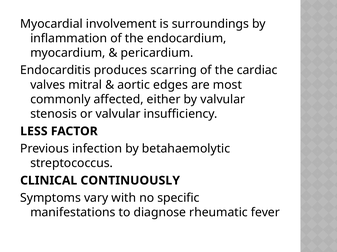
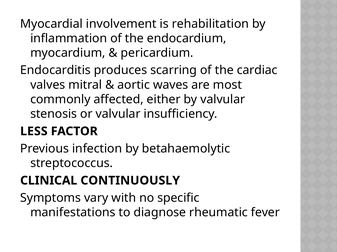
surroundings: surroundings -> rehabilitation
edges: edges -> waves
